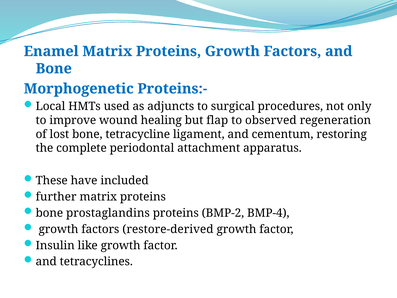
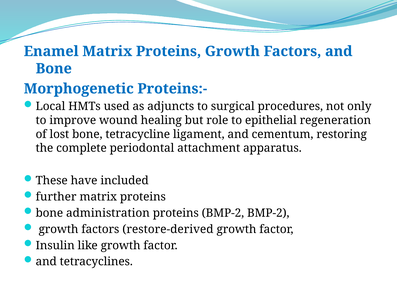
flap: flap -> role
observed: observed -> epithelial
prostaglandins: prostaglandins -> administration
BMP-2 BMP-4: BMP-4 -> BMP-2
